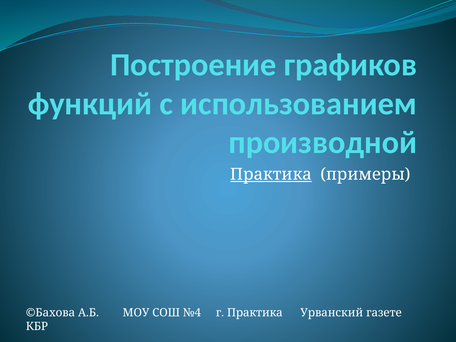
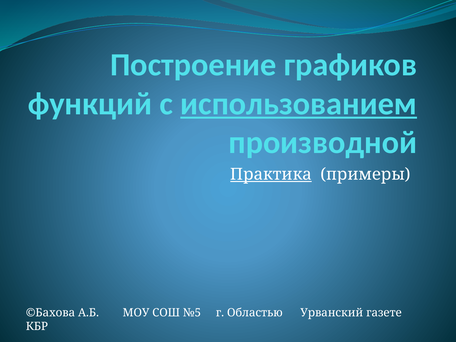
использованием underline: none -> present
№4: №4 -> №5
г Практика: Практика -> Областью
